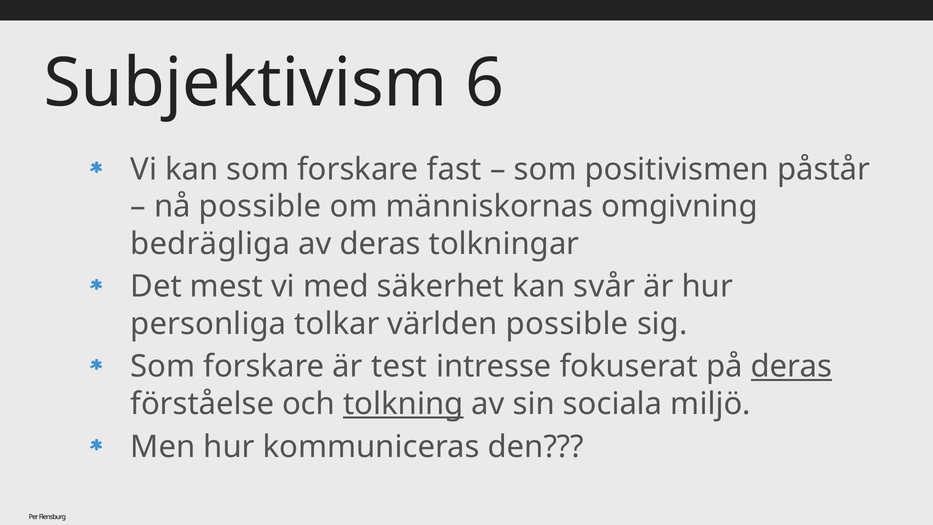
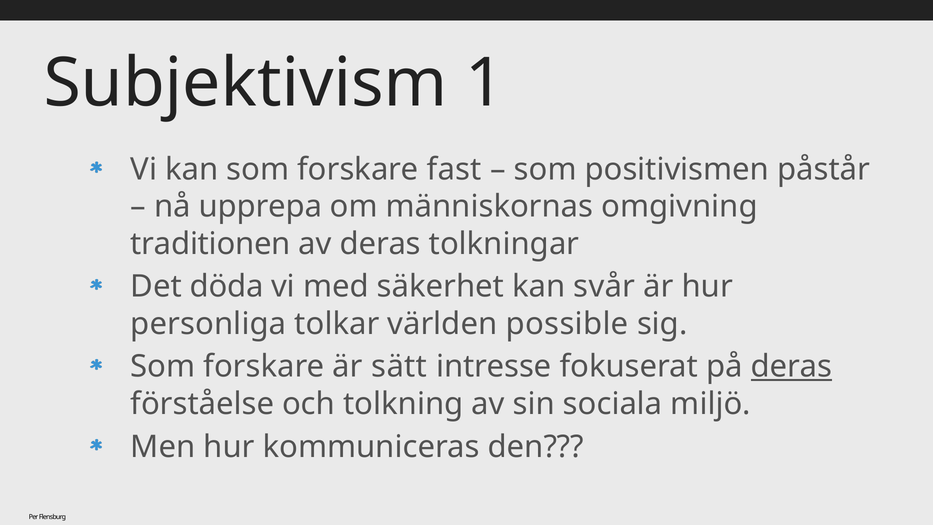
6: 6 -> 1
nå possible: possible -> upprepa
bedrägliga: bedrägliga -> traditionen
mest: mest -> döda
test: test -> sätt
tolkning underline: present -> none
